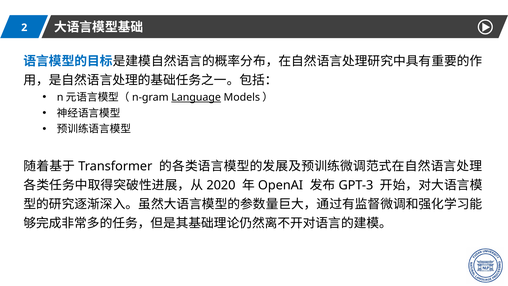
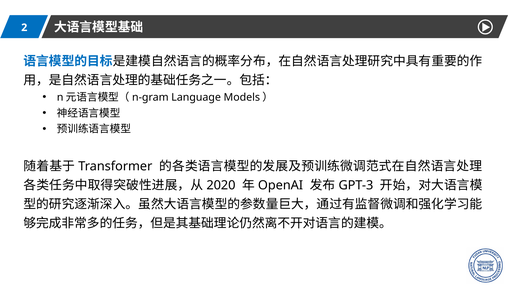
Language underline: present -> none
